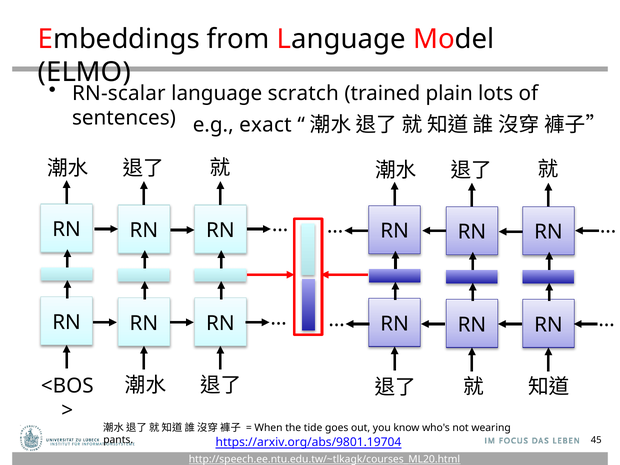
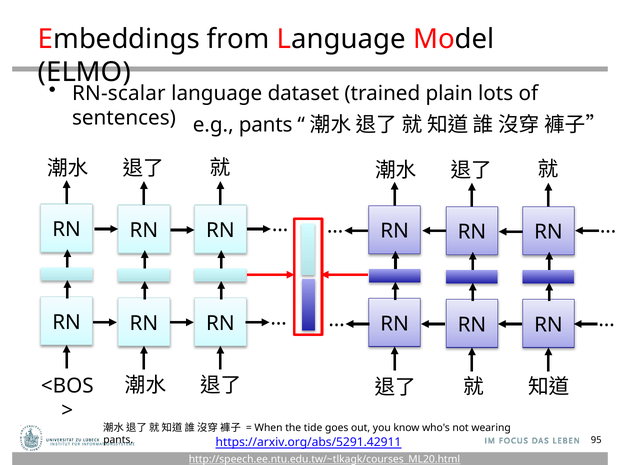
scratch: scratch -> dataset
e.g exact: exact -> pants
45: 45 -> 95
https://arxiv.org/abs/9801.19704: https://arxiv.org/abs/9801.19704 -> https://arxiv.org/abs/5291.42911
